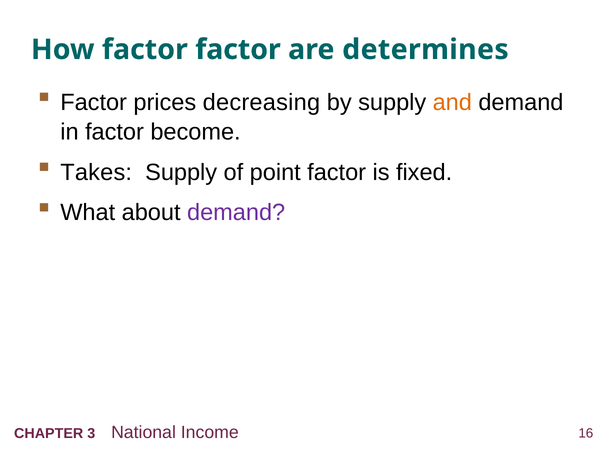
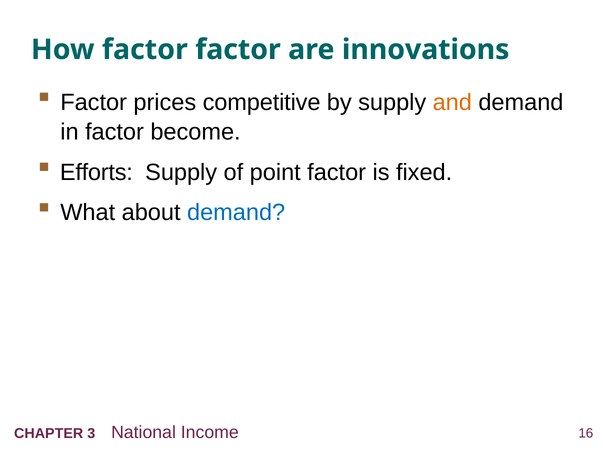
determines: determines -> innovations
decreasing: decreasing -> competitive
Takes: Takes -> Efforts
demand at (236, 213) colour: purple -> blue
